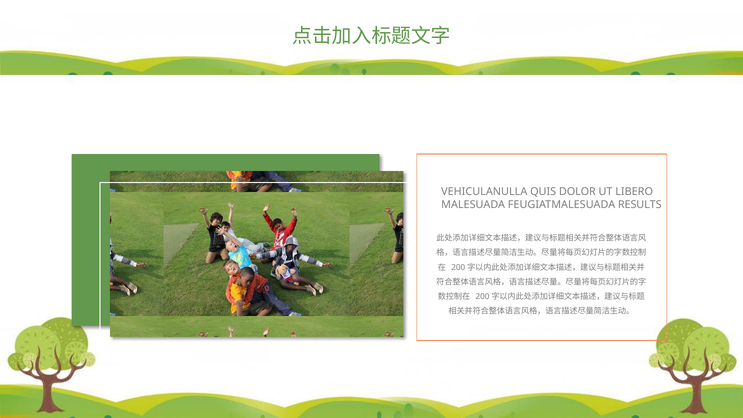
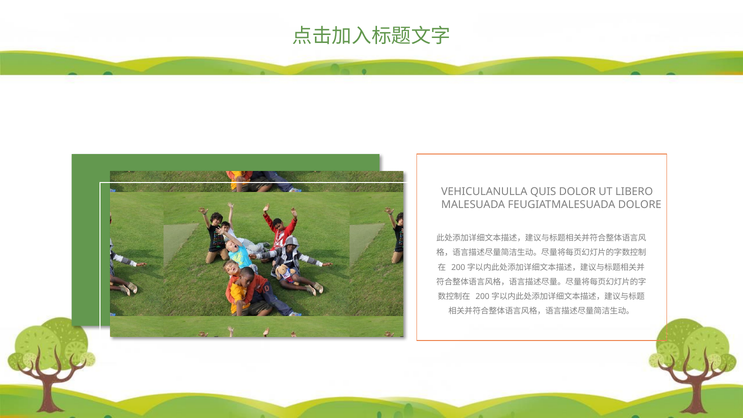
RESULTS: RESULTS -> DOLORE
